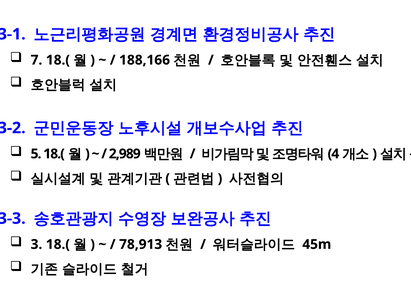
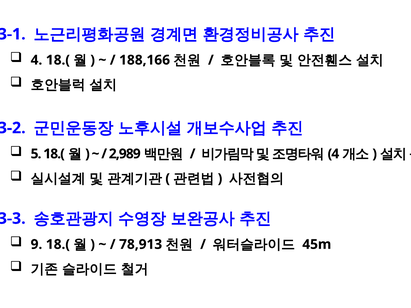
7 at (36, 60): 7 -> 4
3: 3 -> 9
